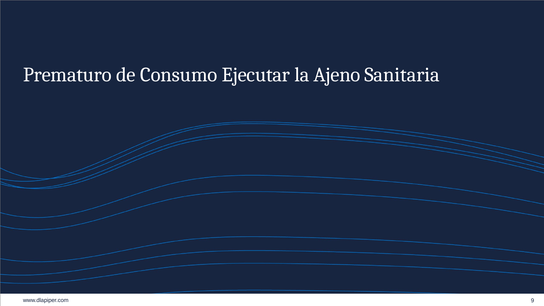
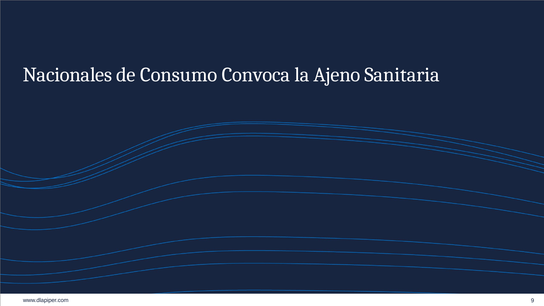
Prematuro: Prematuro -> Nacionales
Ejecutar: Ejecutar -> Convoca
